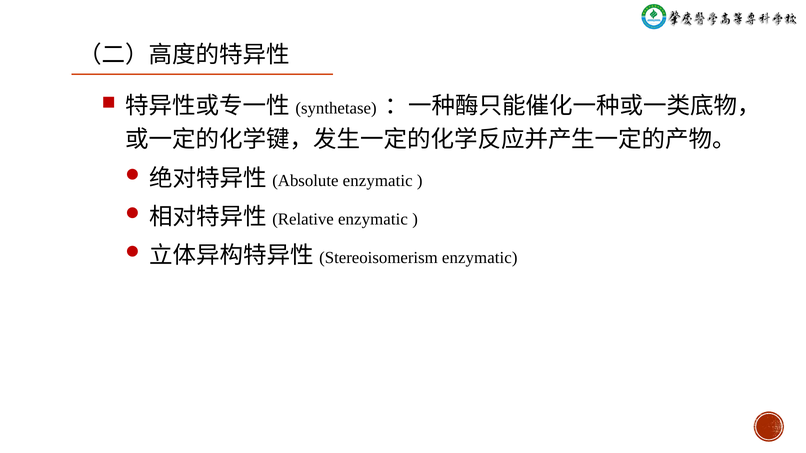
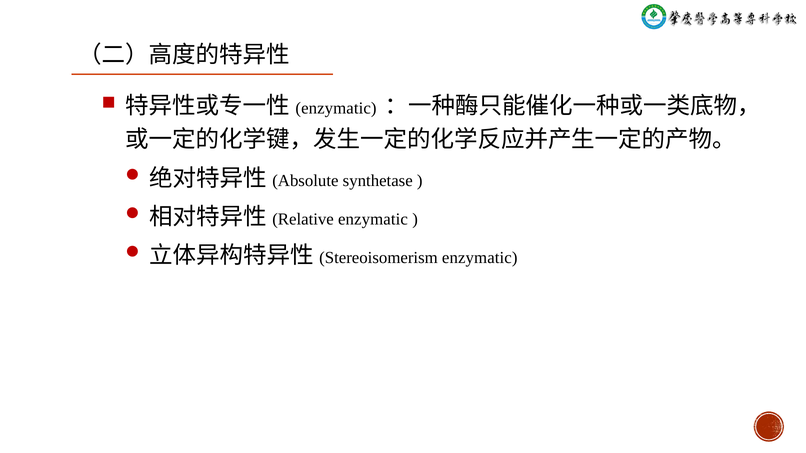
synthetase at (336, 108): synthetase -> enzymatic
enzymatic at (378, 181): enzymatic -> synthetase
